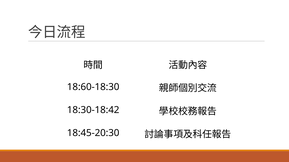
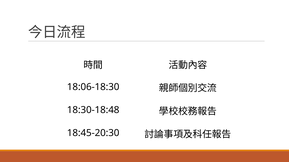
18:60-18:30: 18:60-18:30 -> 18:06-18:30
18:30-18:42: 18:30-18:42 -> 18:30-18:48
